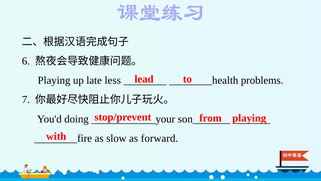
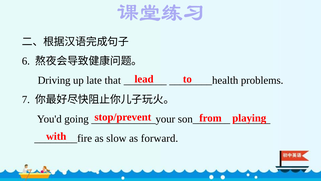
Playing at (54, 80): Playing -> Driving
less: less -> that
doing: doing -> going
